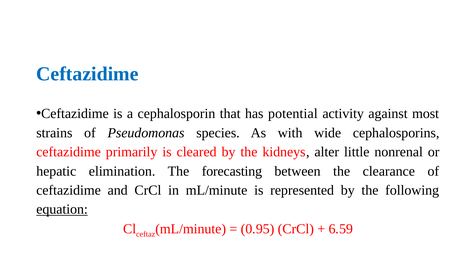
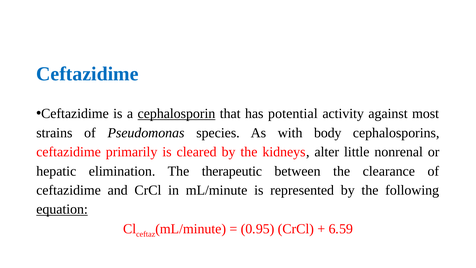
cephalosporin underline: none -> present
wide: wide -> body
forecasting: forecasting -> therapeutic
